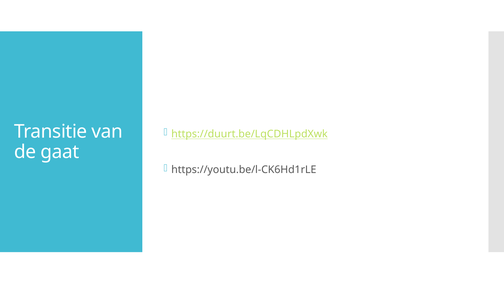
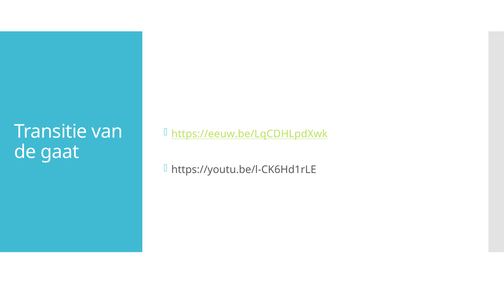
https://duurt.be/LqCDHLpdXwk: https://duurt.be/LqCDHLpdXwk -> https://eeuw.be/LqCDHLpdXwk
